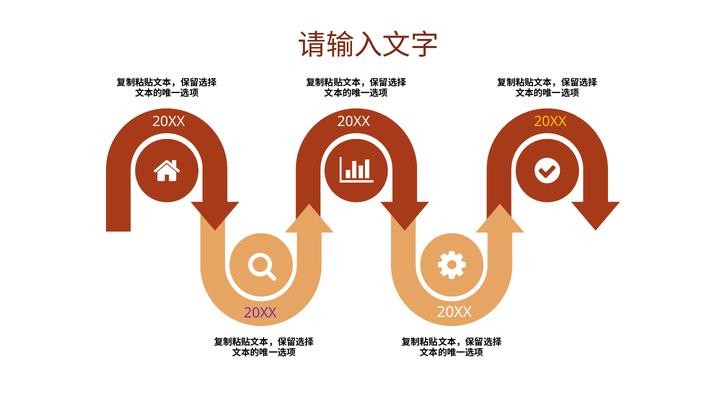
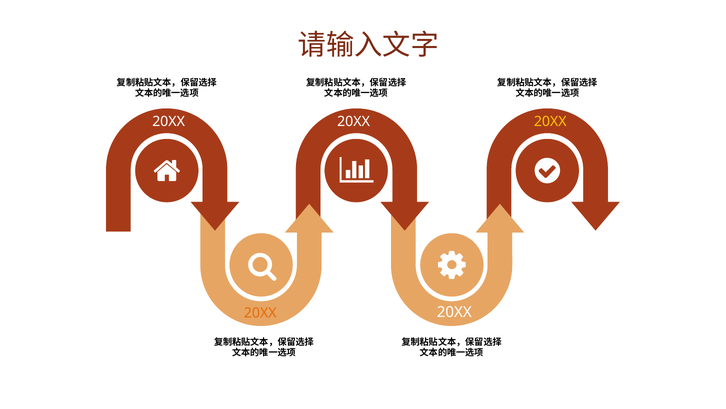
20XX at (260, 313) colour: purple -> orange
